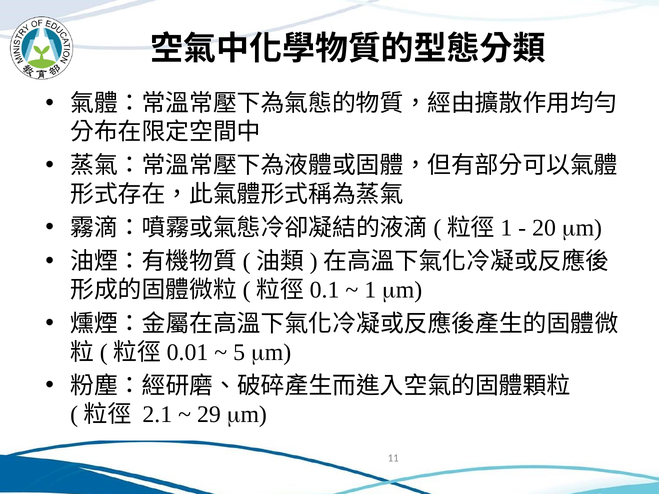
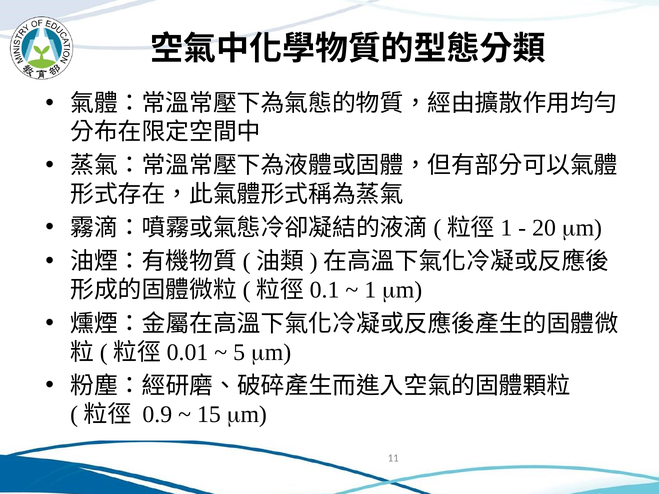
2.1: 2.1 -> 0.9
29: 29 -> 15
